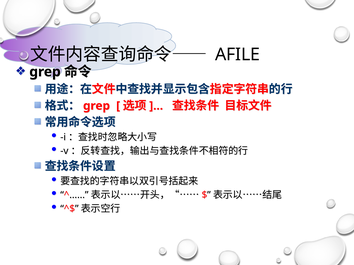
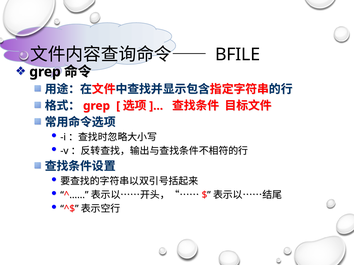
AFILE: AFILE -> BFILE
